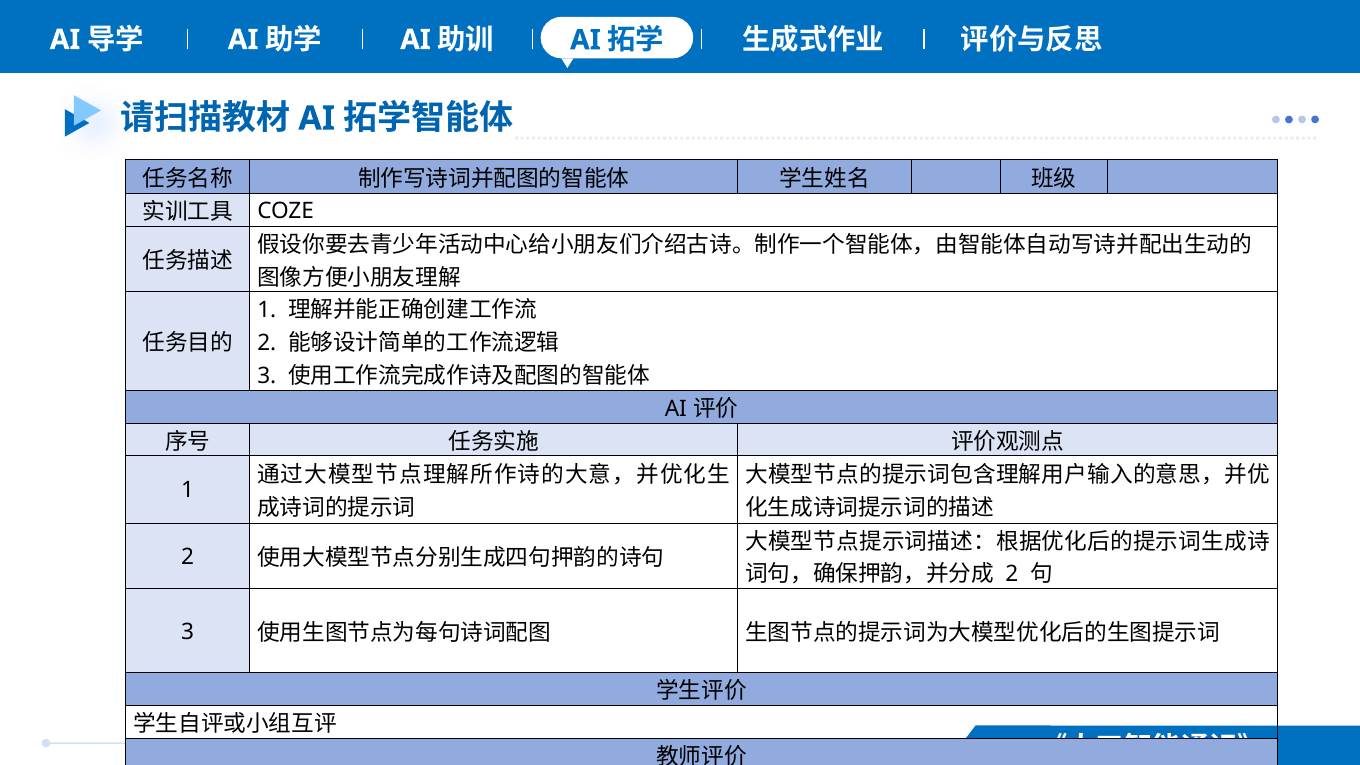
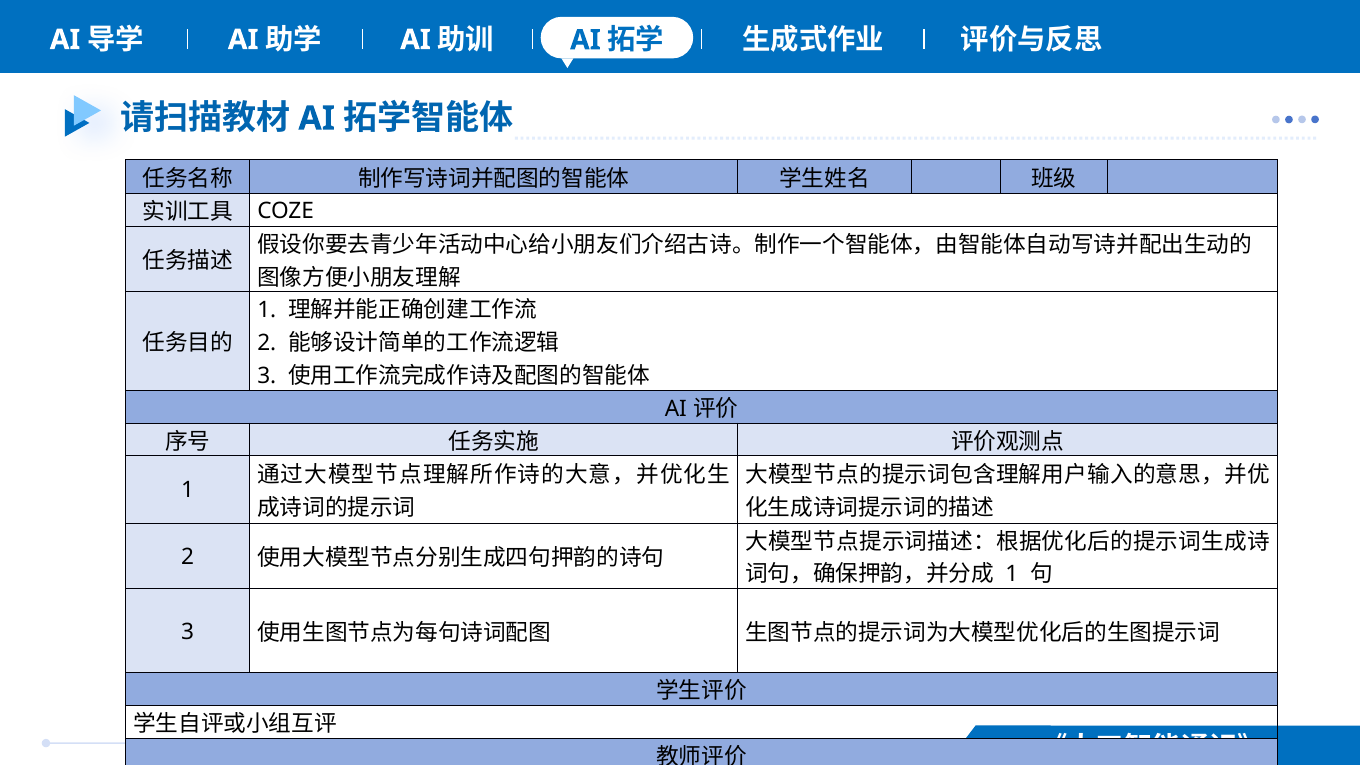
2 at (1012, 574): 2 -> 1
